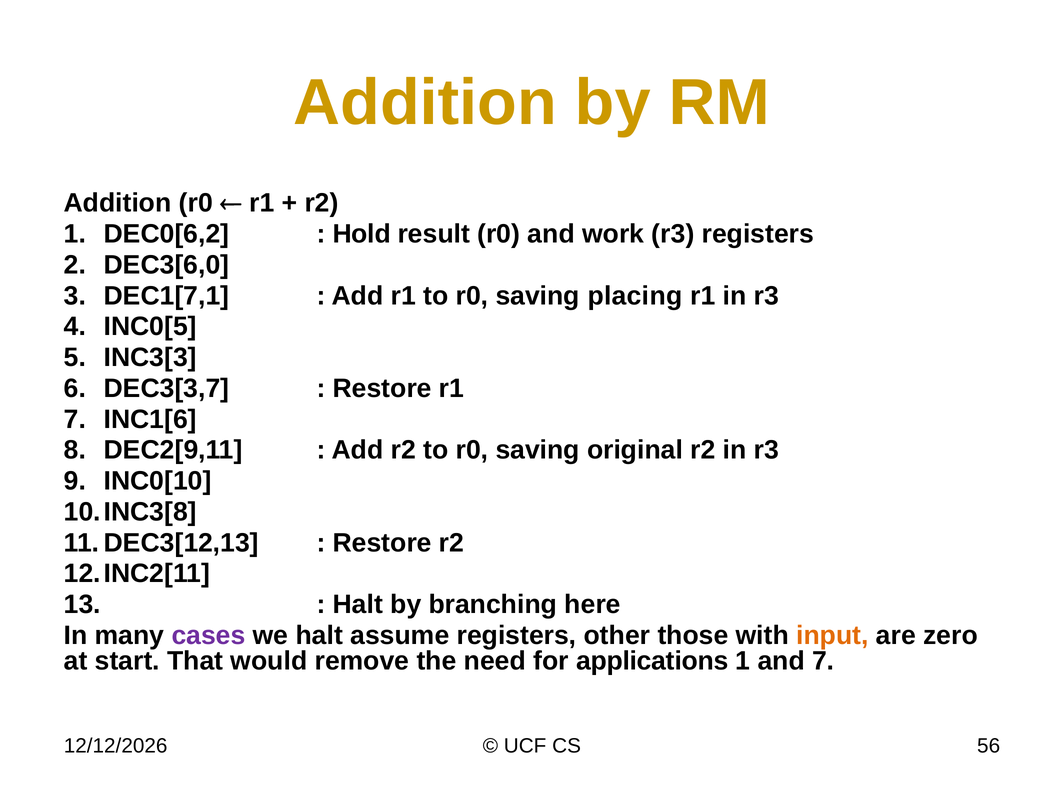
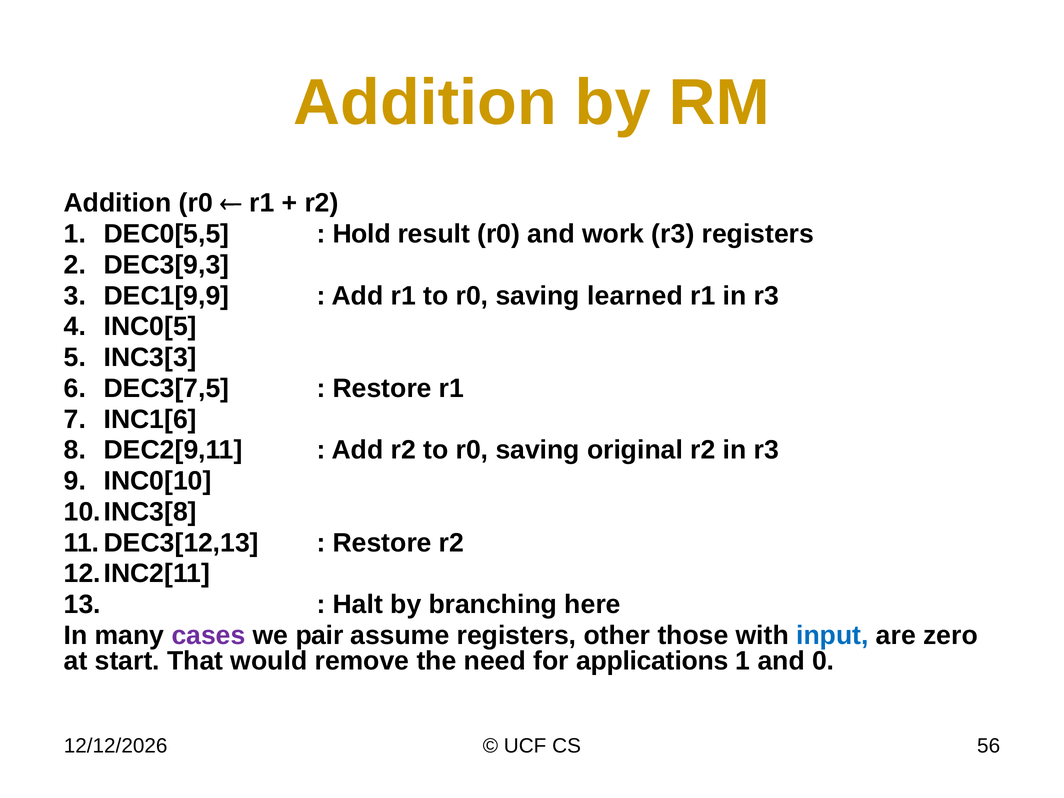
DEC0[6,2: DEC0[6,2 -> DEC0[5,5
DEC3[6,0: DEC3[6,0 -> DEC3[9,3
DEC1[7,1: DEC1[7,1 -> DEC1[9,9
placing: placing -> learned
DEC3[3,7: DEC3[3,7 -> DEC3[7,5
we halt: halt -> pair
input colour: orange -> blue
and 7: 7 -> 0
